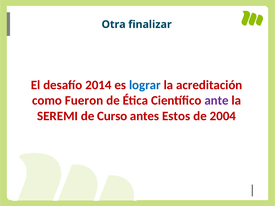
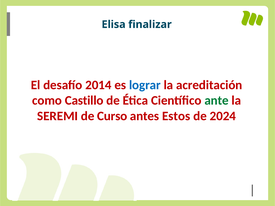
Otra: Otra -> Elisa
Fueron: Fueron -> Castillo
ante colour: purple -> green
2004: 2004 -> 2024
